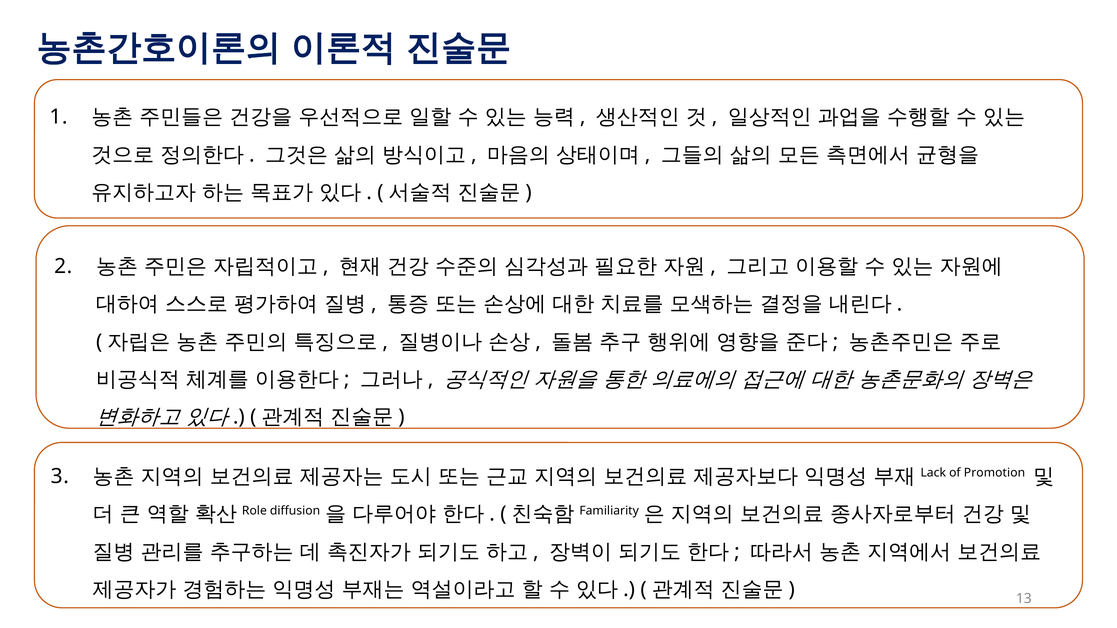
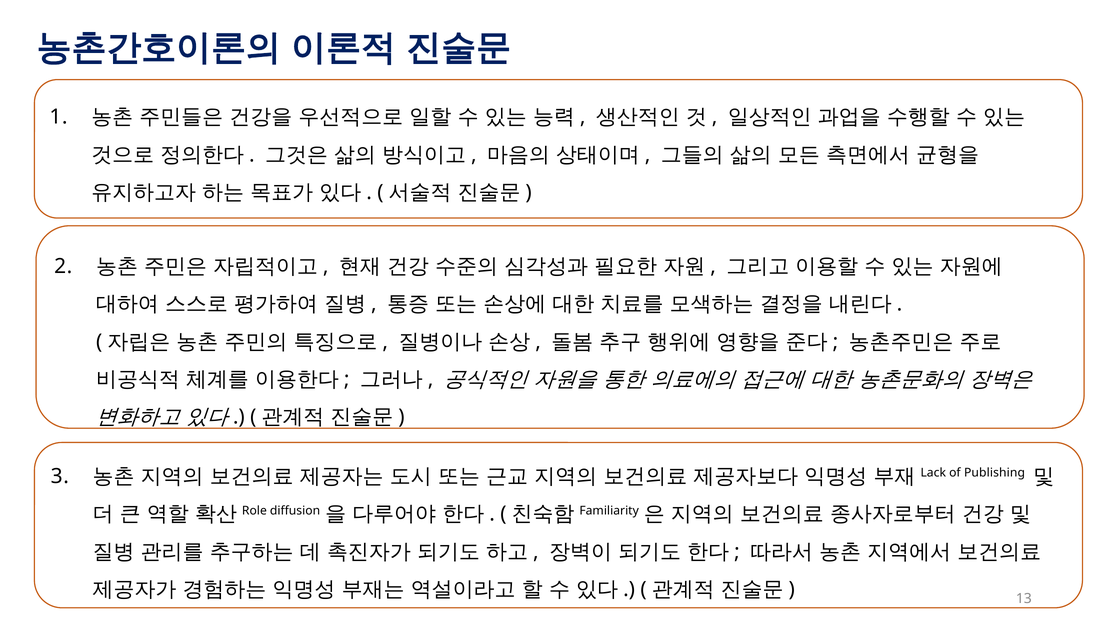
Promotion: Promotion -> Publishing
